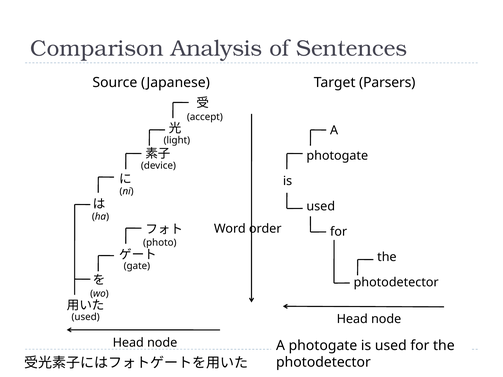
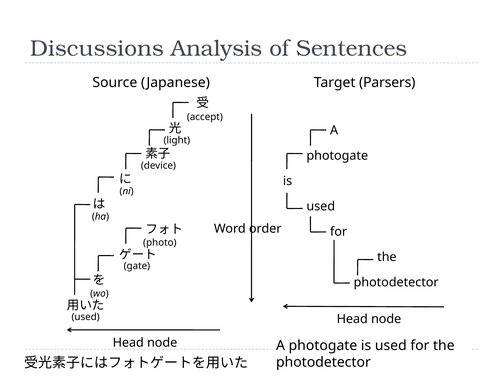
Comparison: Comparison -> Discussions
